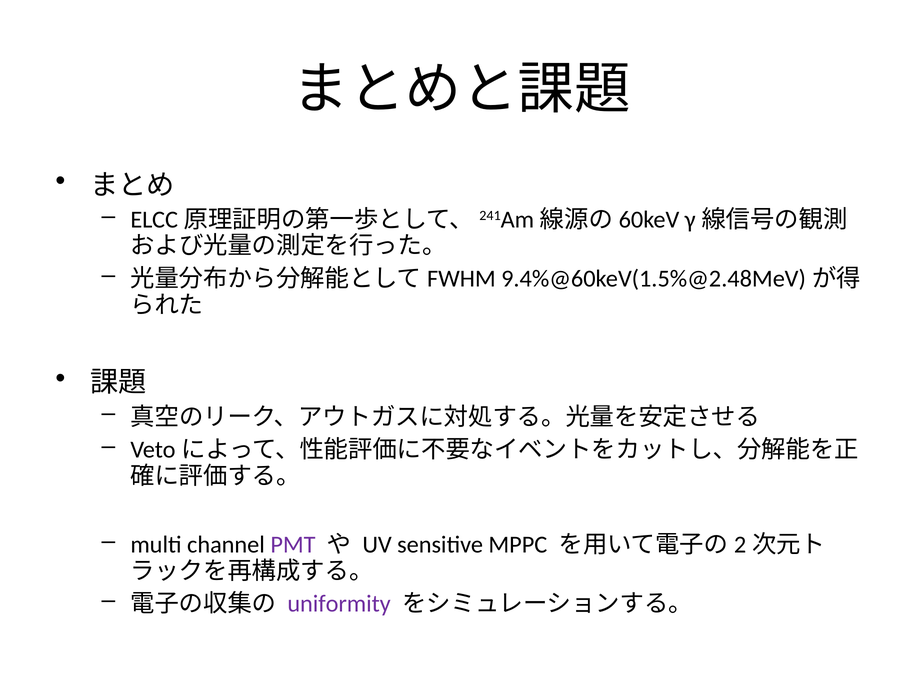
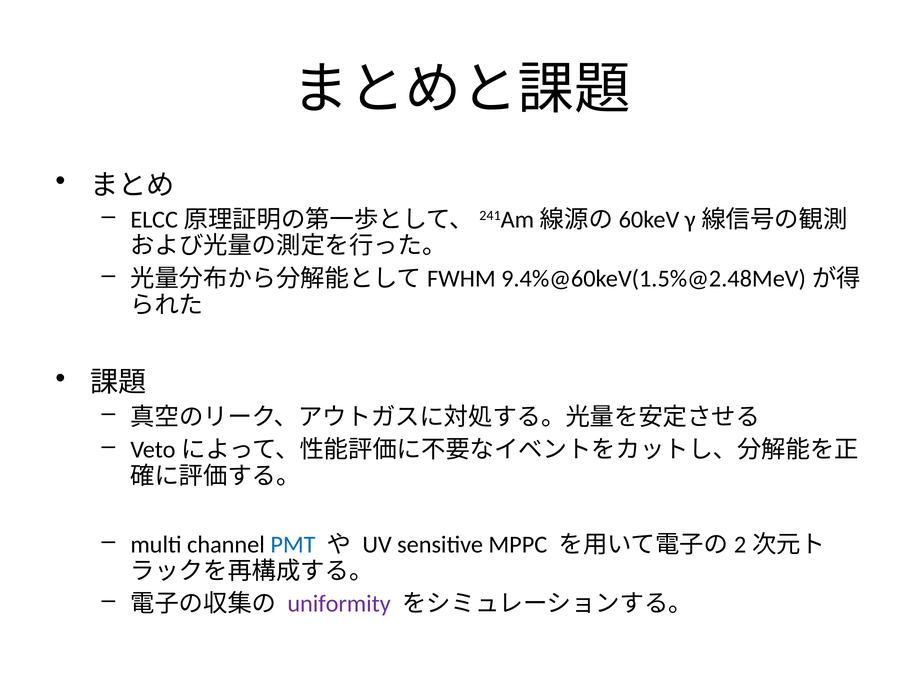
PMT colour: purple -> blue
